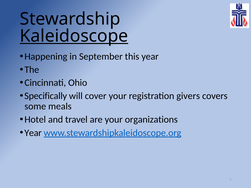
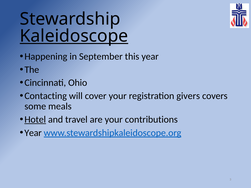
Specifically: Specifically -> Contacting
Hotel underline: none -> present
organizations: organizations -> contributions
